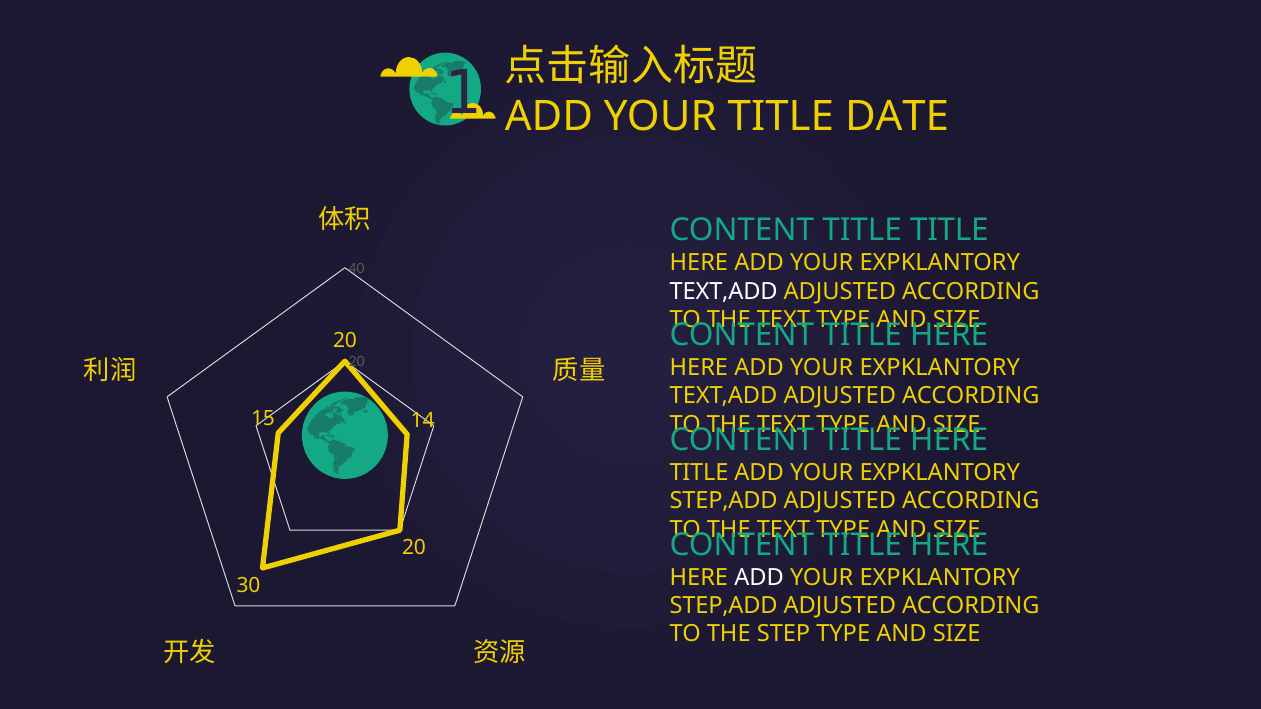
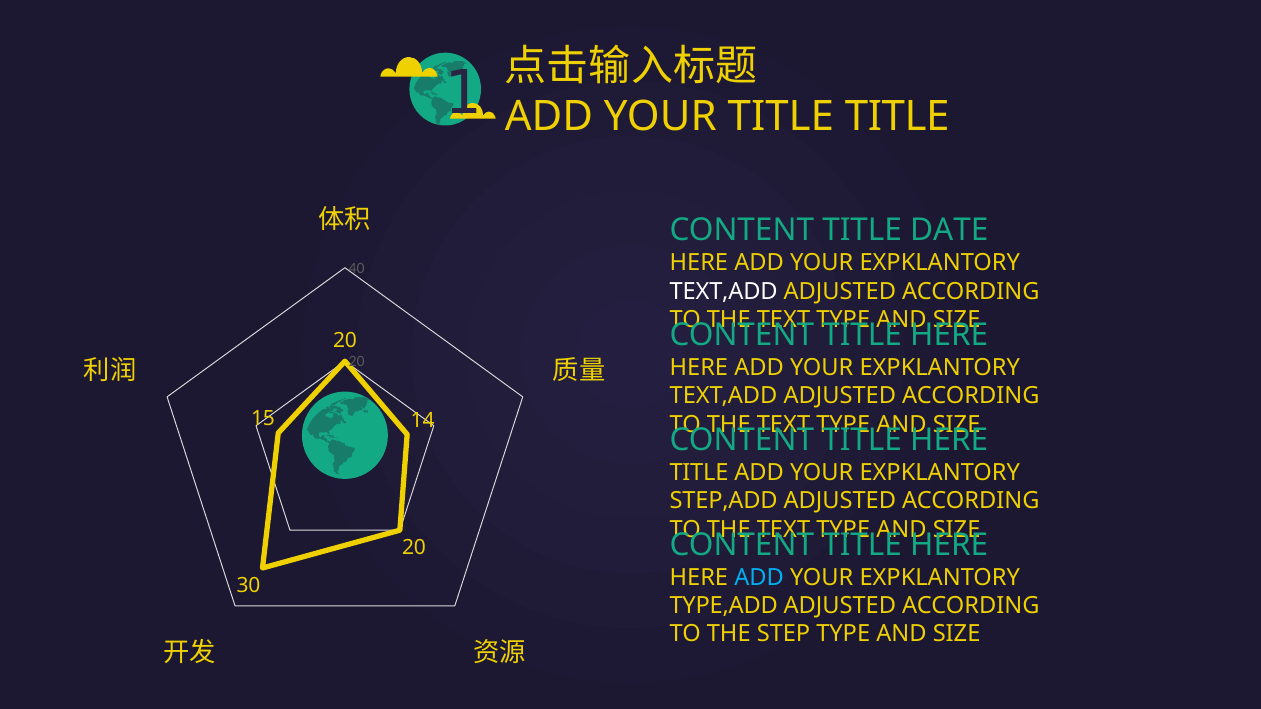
TITLE DATE: DATE -> TITLE
TITLE TITLE: TITLE -> DATE
ADD at (759, 578) colour: white -> light blue
STEP,ADD at (724, 606): STEP,ADD -> TYPE,ADD
